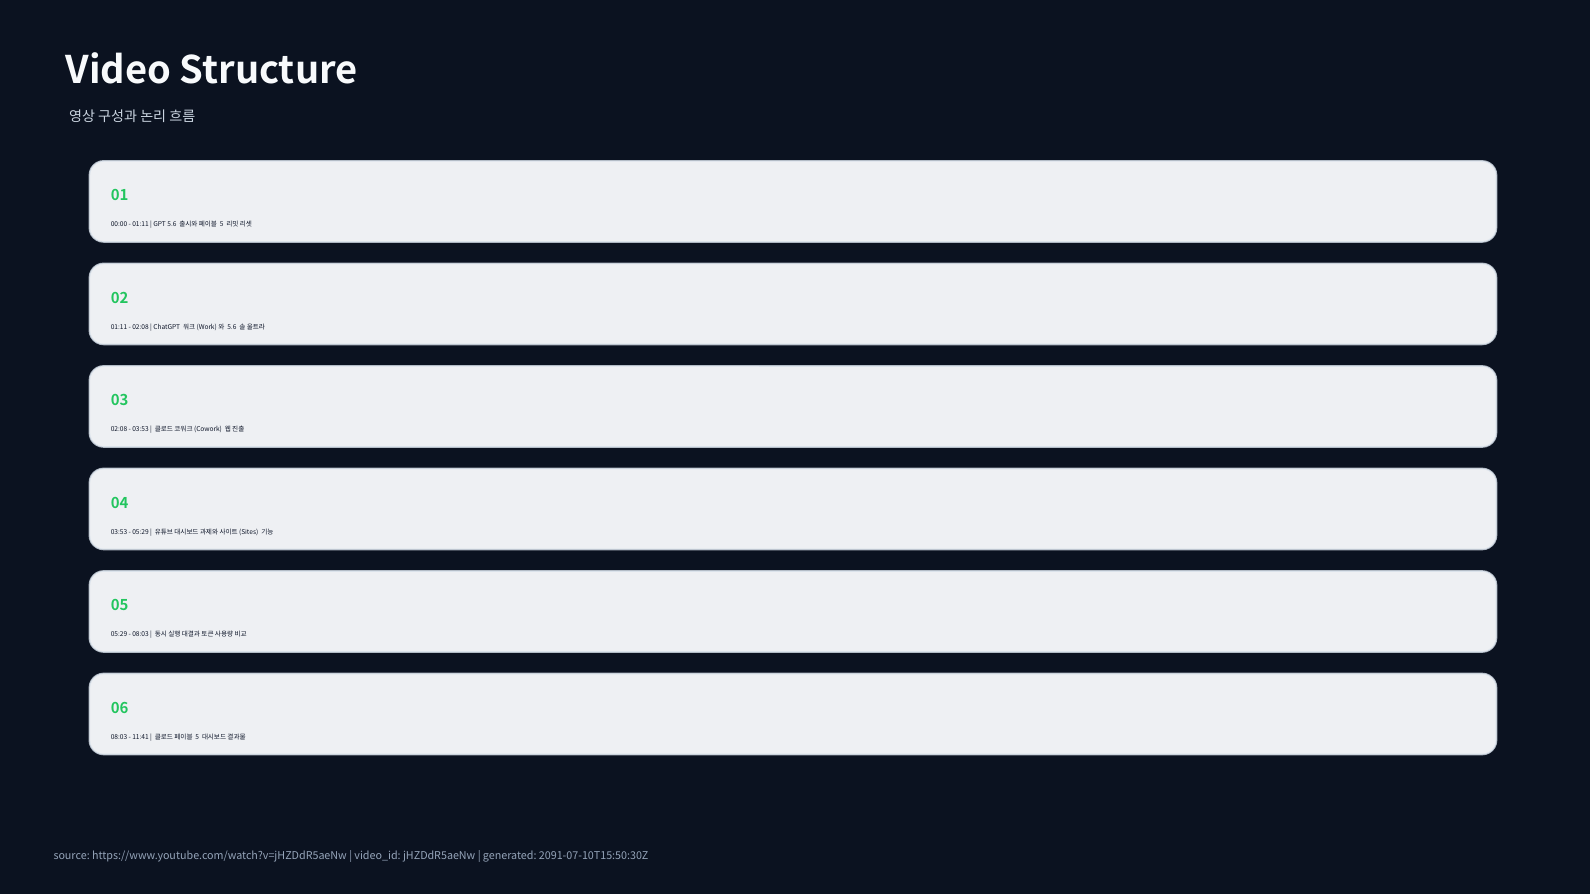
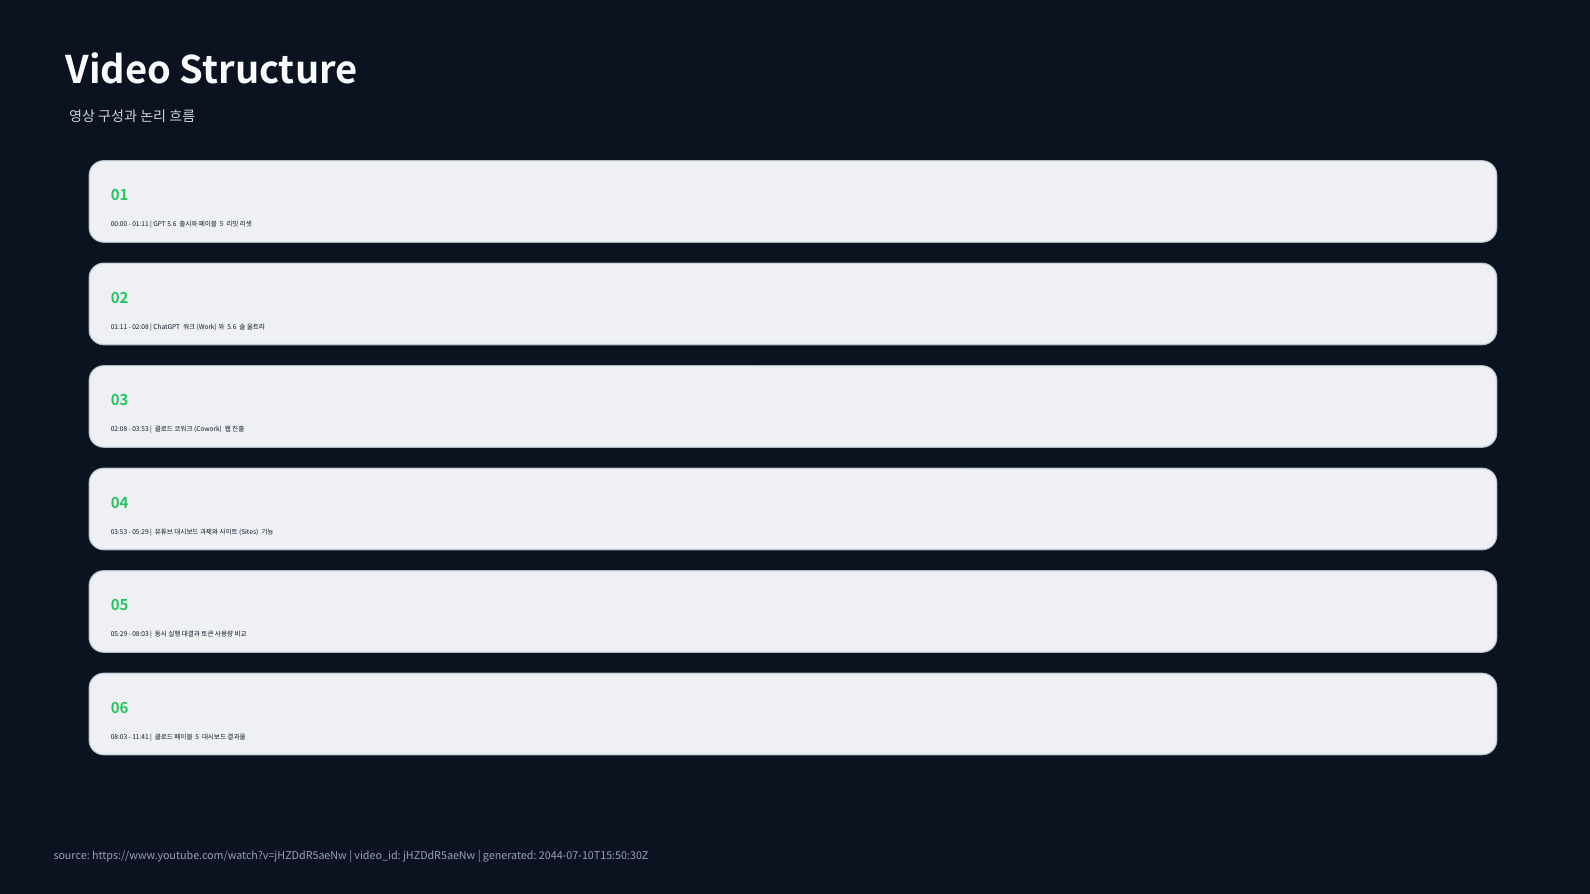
2091-07-10T15:50:30Z: 2091-07-10T15:50:30Z -> 2044-07-10T15:50:30Z
